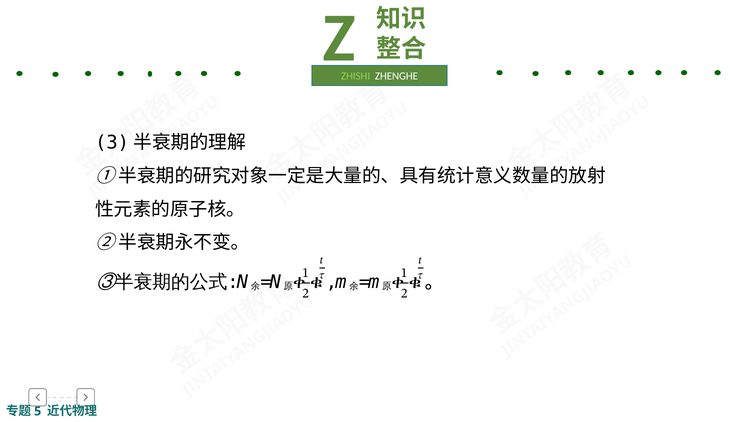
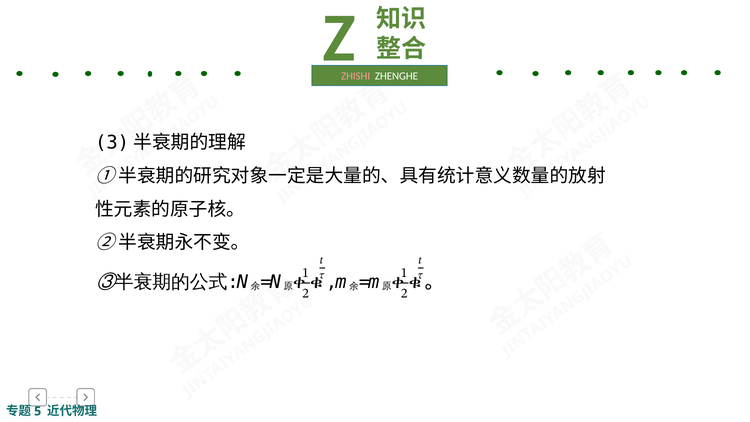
ZHISHI colour: light green -> pink
